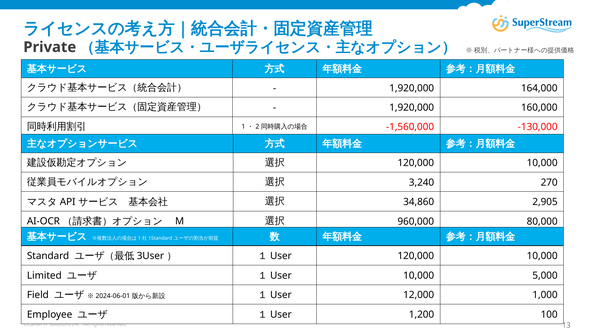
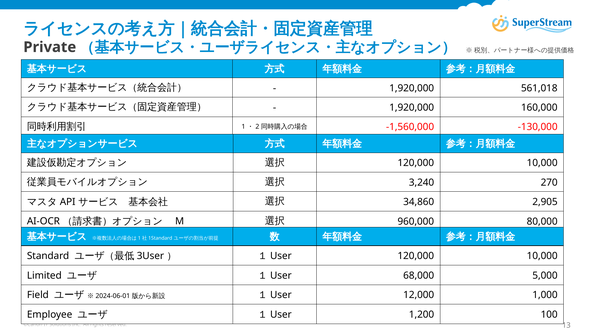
164,000: 164,000 -> 561,018
10,000 at (419, 276): 10,000 -> 68,000
